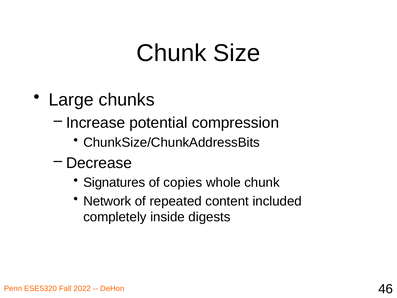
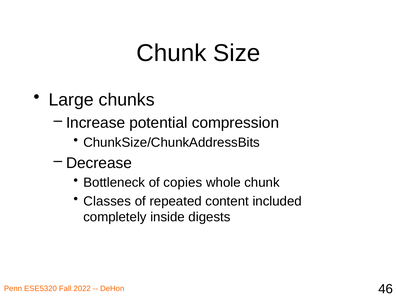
Signatures: Signatures -> Bottleneck
Network: Network -> Classes
